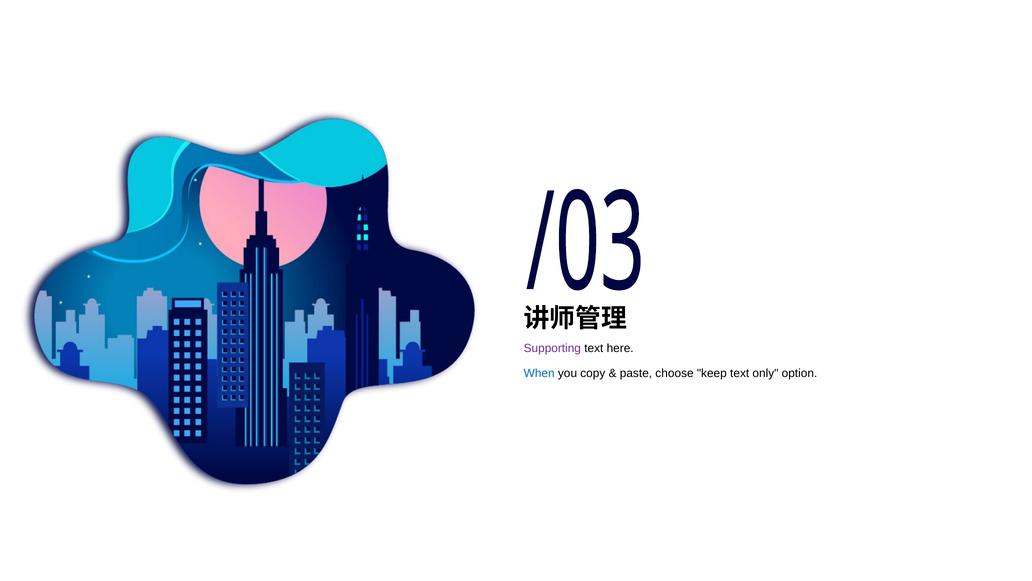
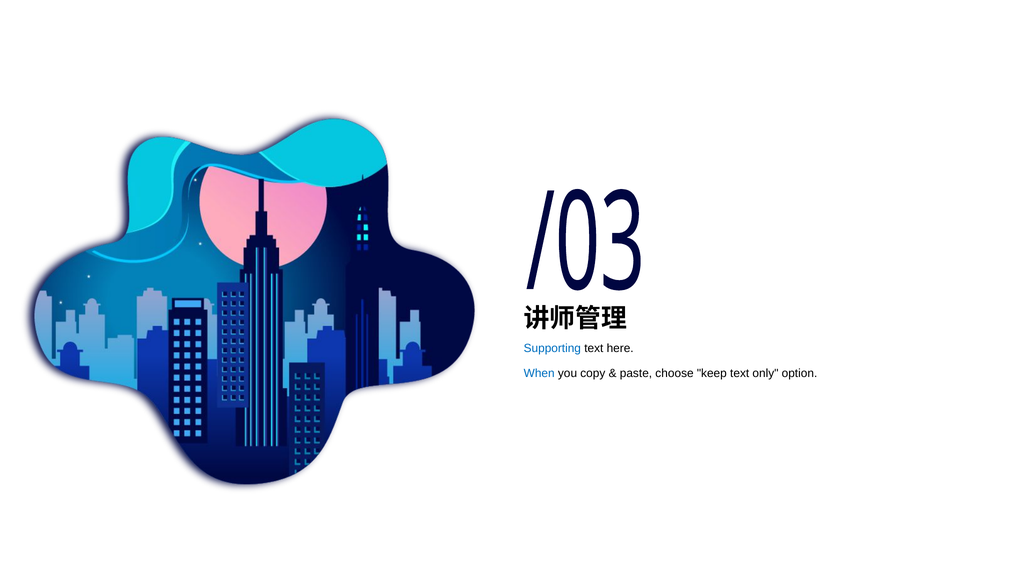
Supporting colour: purple -> blue
